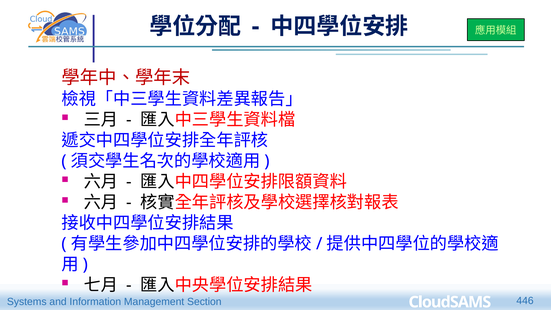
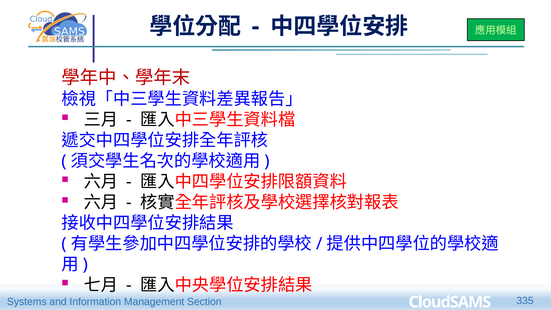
446: 446 -> 335
